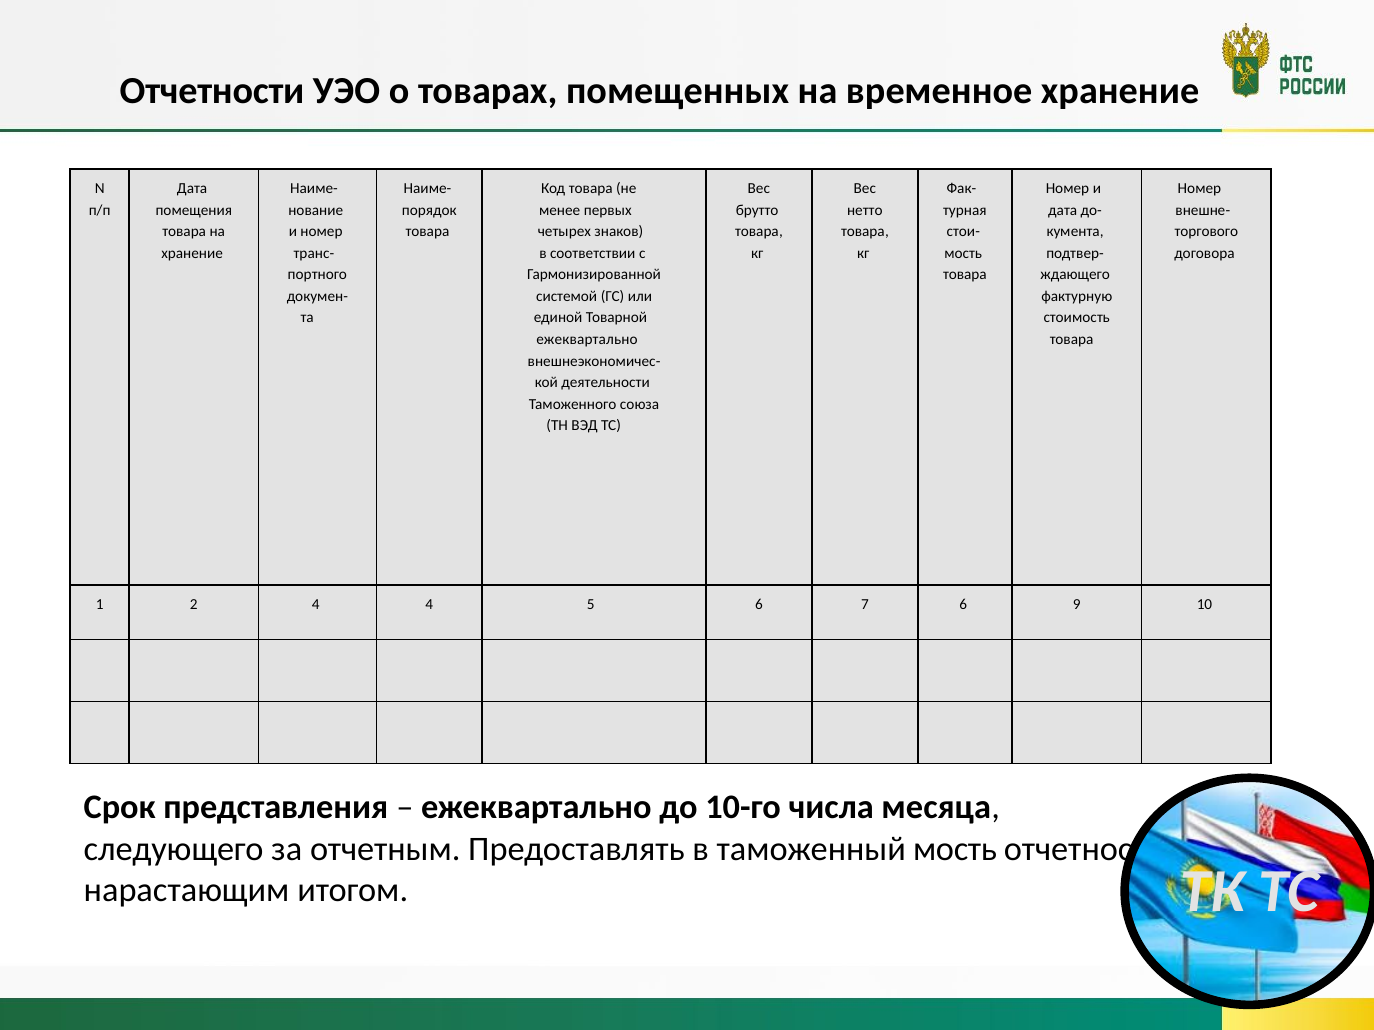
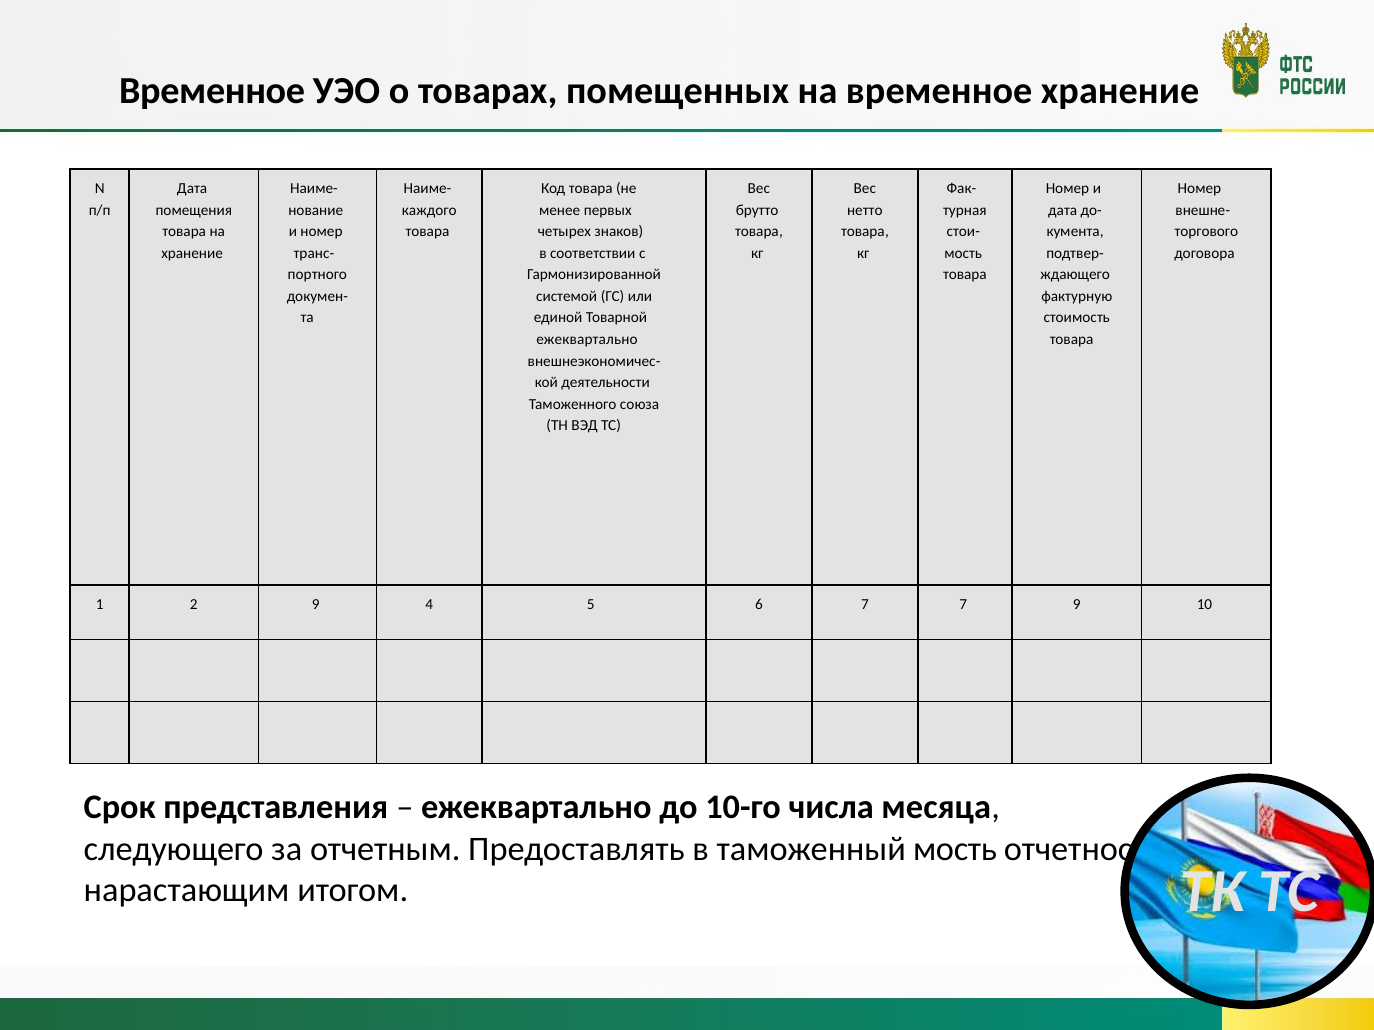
Отчетности at (212, 91): Отчетности -> Временное
порядок: порядок -> каждого
2 4: 4 -> 9
7 6: 6 -> 7
